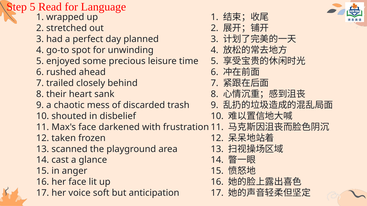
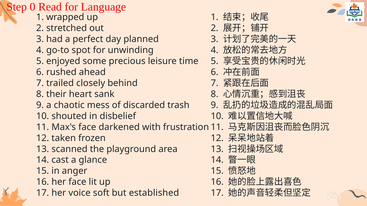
Step 5: 5 -> 0
anticipation: anticipation -> established
